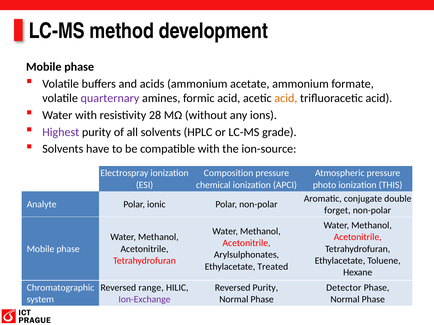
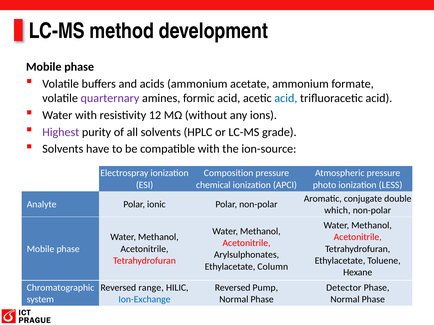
acid at (286, 98) colour: orange -> blue
28: 28 -> 12
THIS: THIS -> LESS
forget: forget -> which
Treated: Treated -> Column
Reversed Purity: Purity -> Pump
Ion-Exchange colour: purple -> blue
